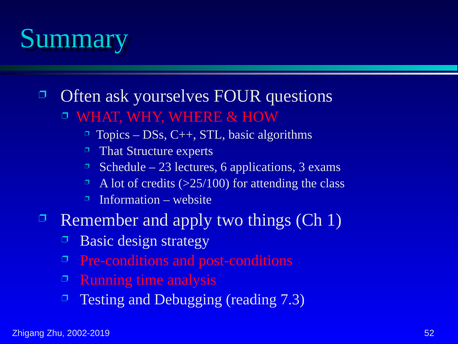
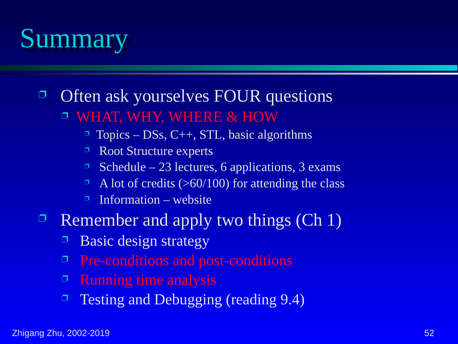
That: That -> Root
>25/100: >25/100 -> >60/100
7.3: 7.3 -> 9.4
